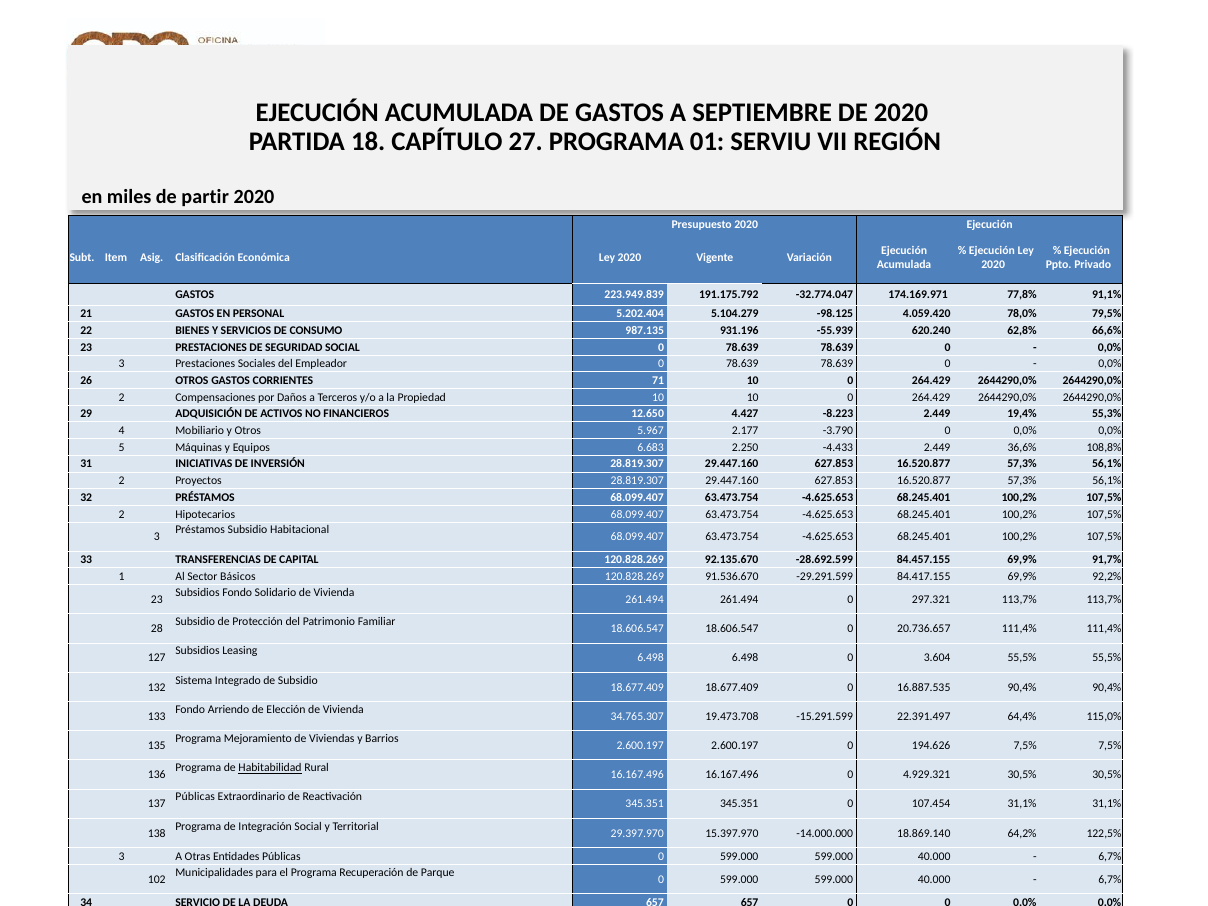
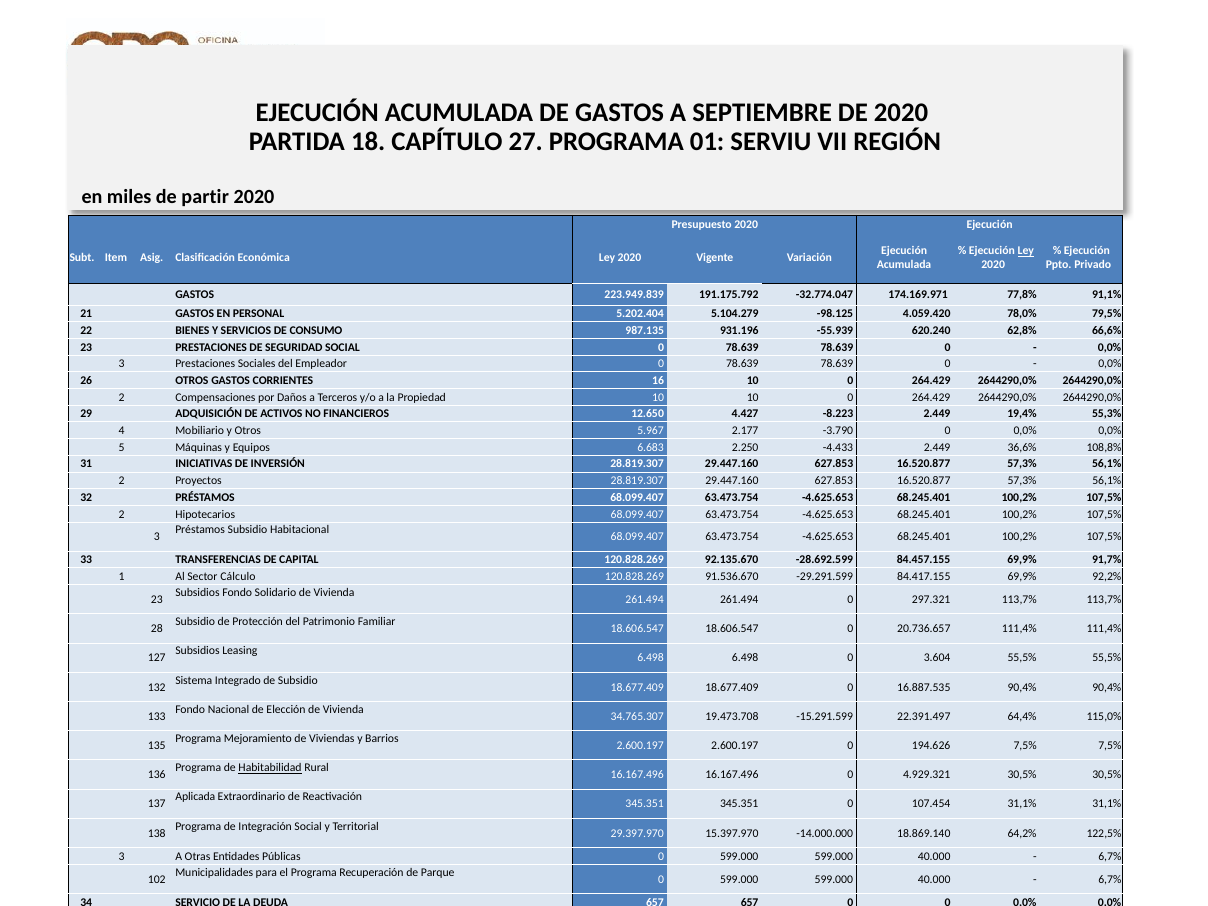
Ley at (1026, 251) underline: none -> present
71: 71 -> 16
Básicos: Básicos -> Cálculo
Arriendo: Arriendo -> Nacional
Públicas at (195, 797): Públicas -> Aplicada
